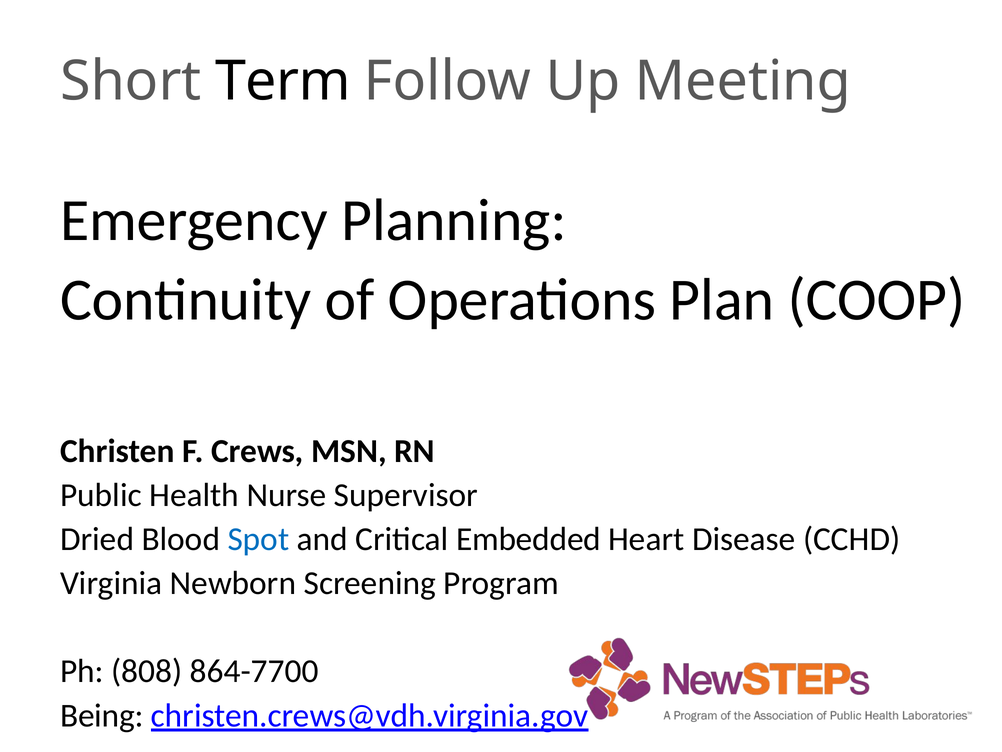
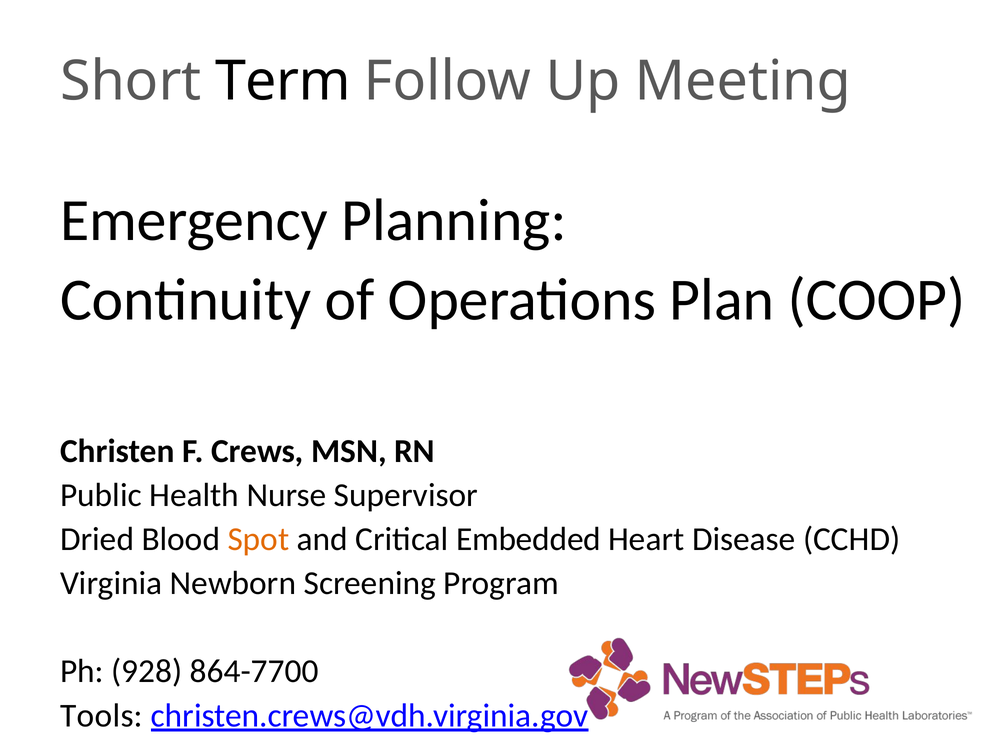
Spot colour: blue -> orange
808: 808 -> 928
Being: Being -> Tools
